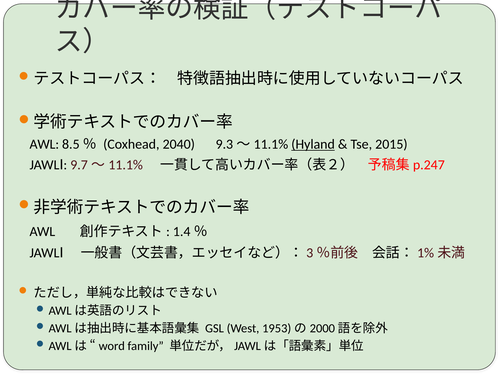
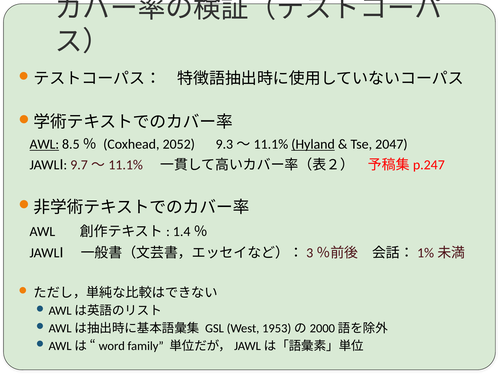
AWL at (44, 144) underline: none -> present
2040: 2040 -> 2052
2015: 2015 -> 2047
